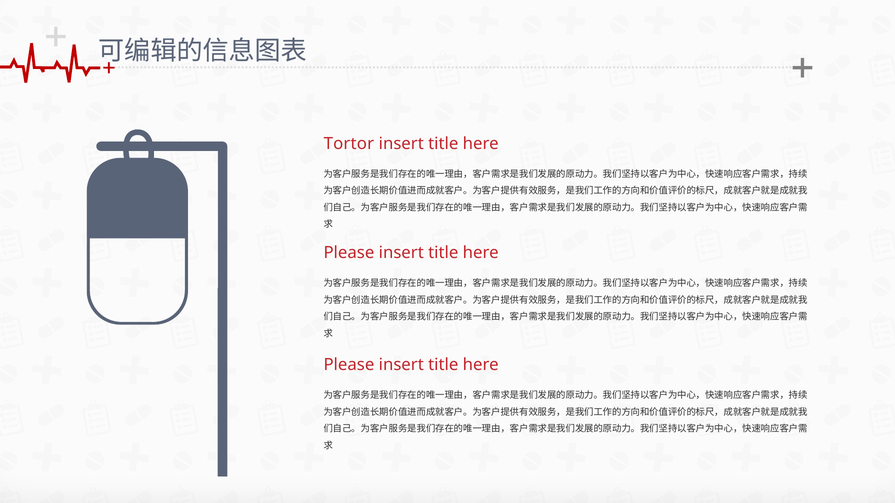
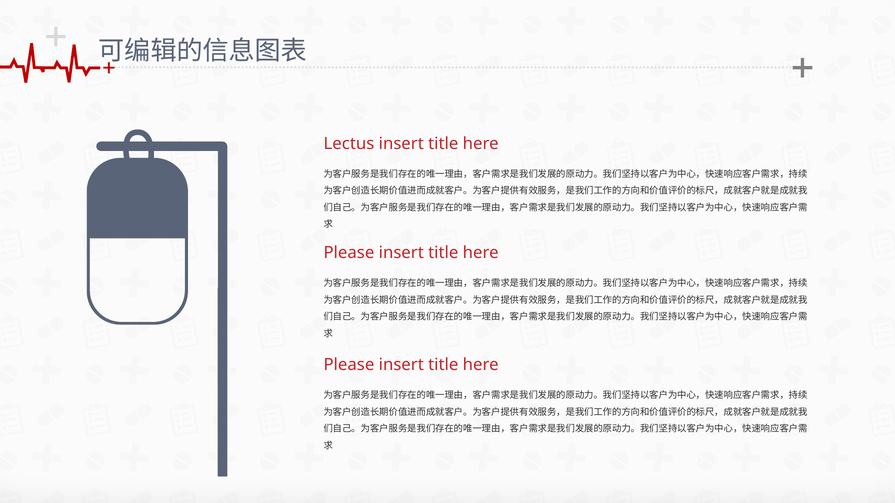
Tortor: Tortor -> Lectus
